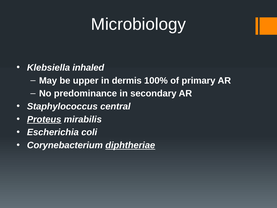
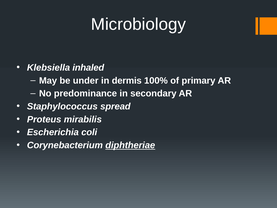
upper: upper -> under
central: central -> spread
Proteus underline: present -> none
